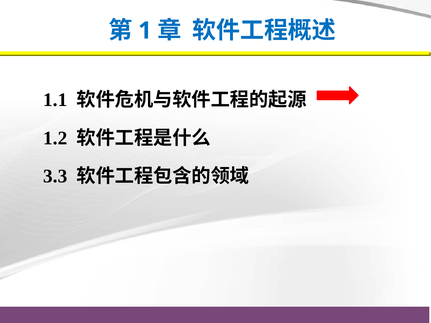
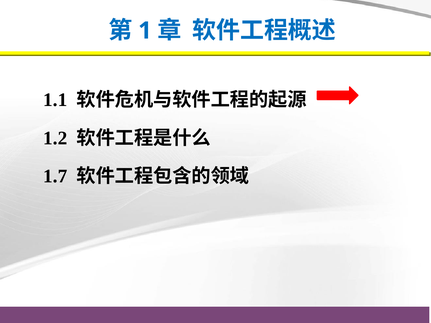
3.3: 3.3 -> 1.7
